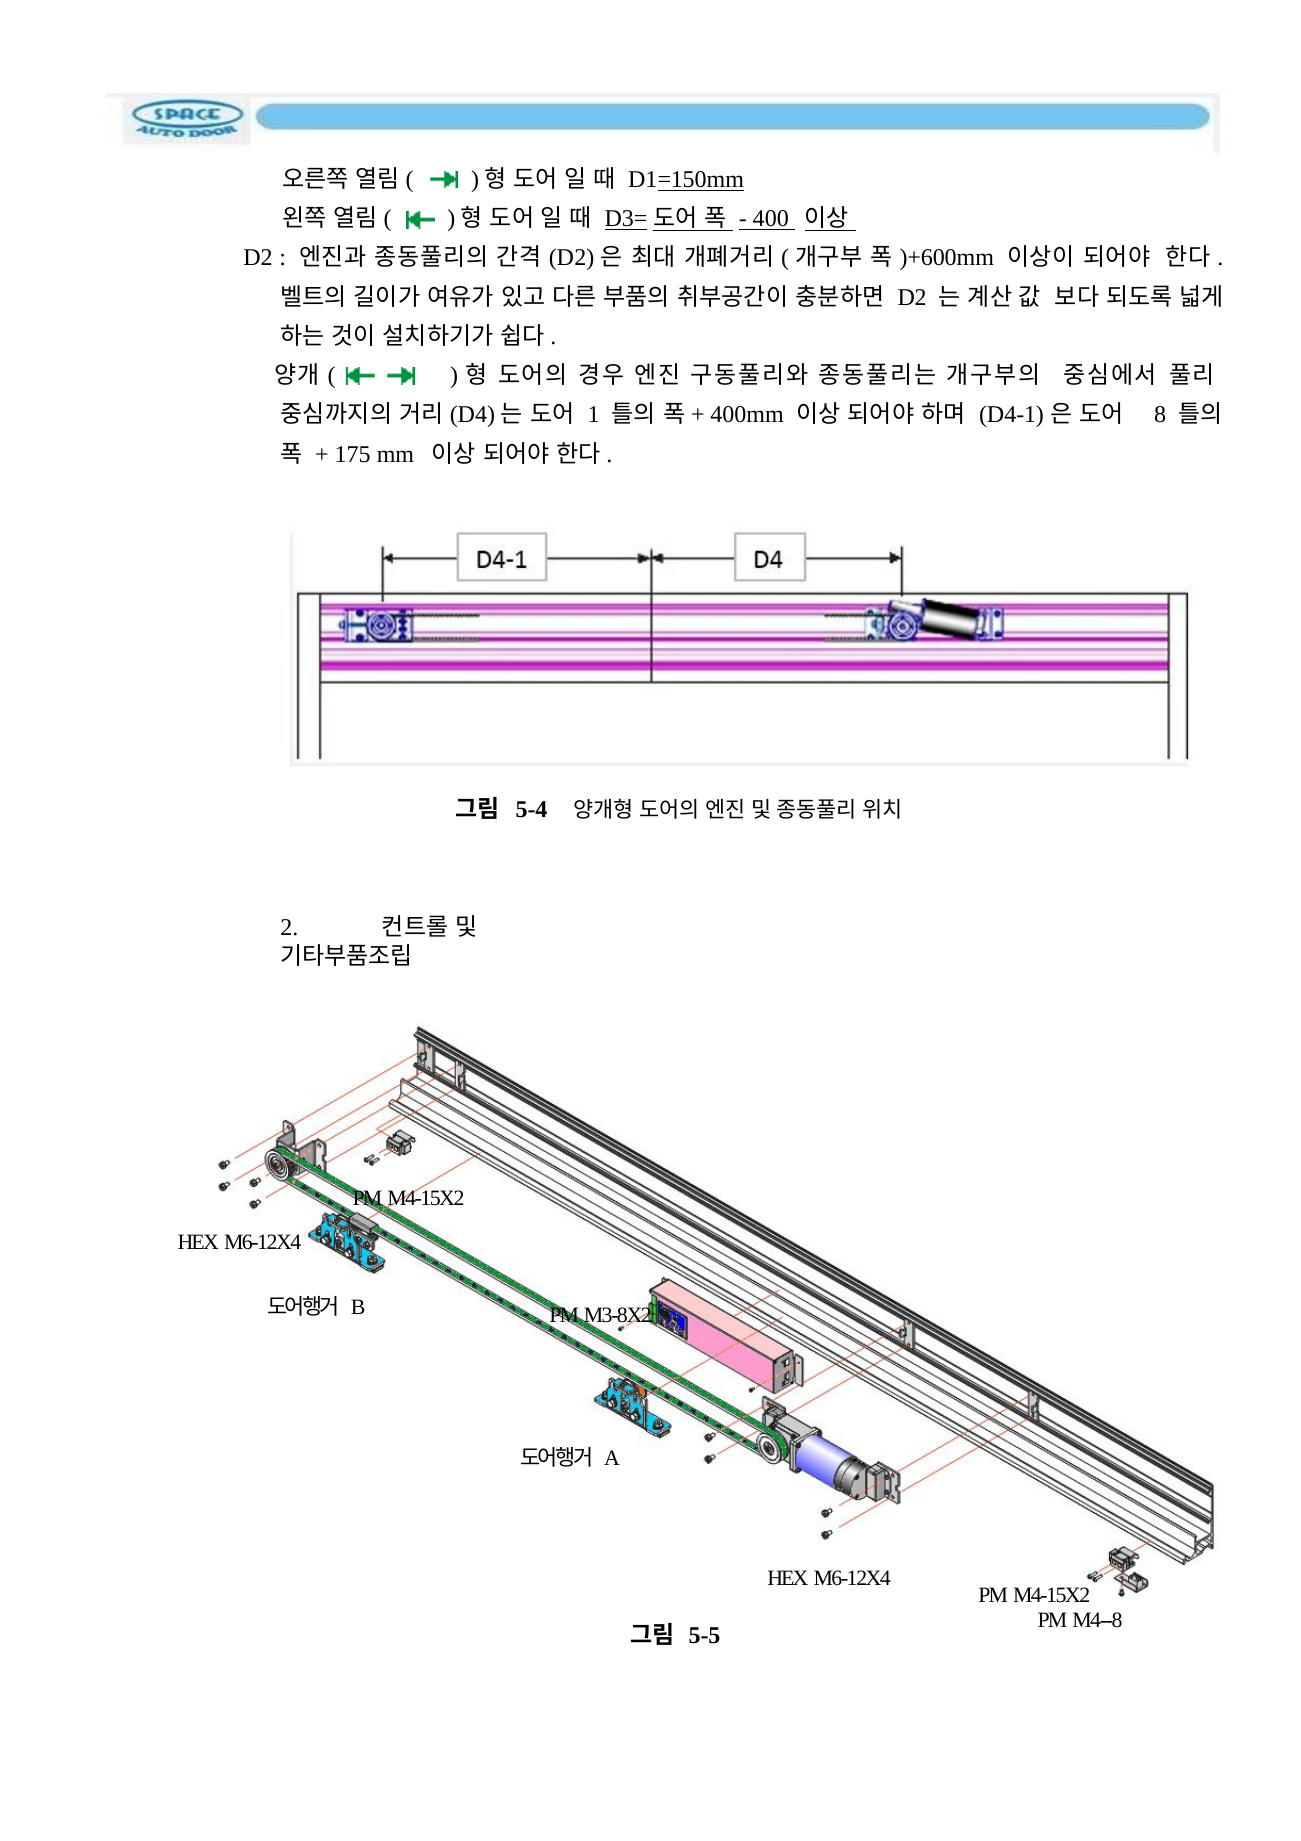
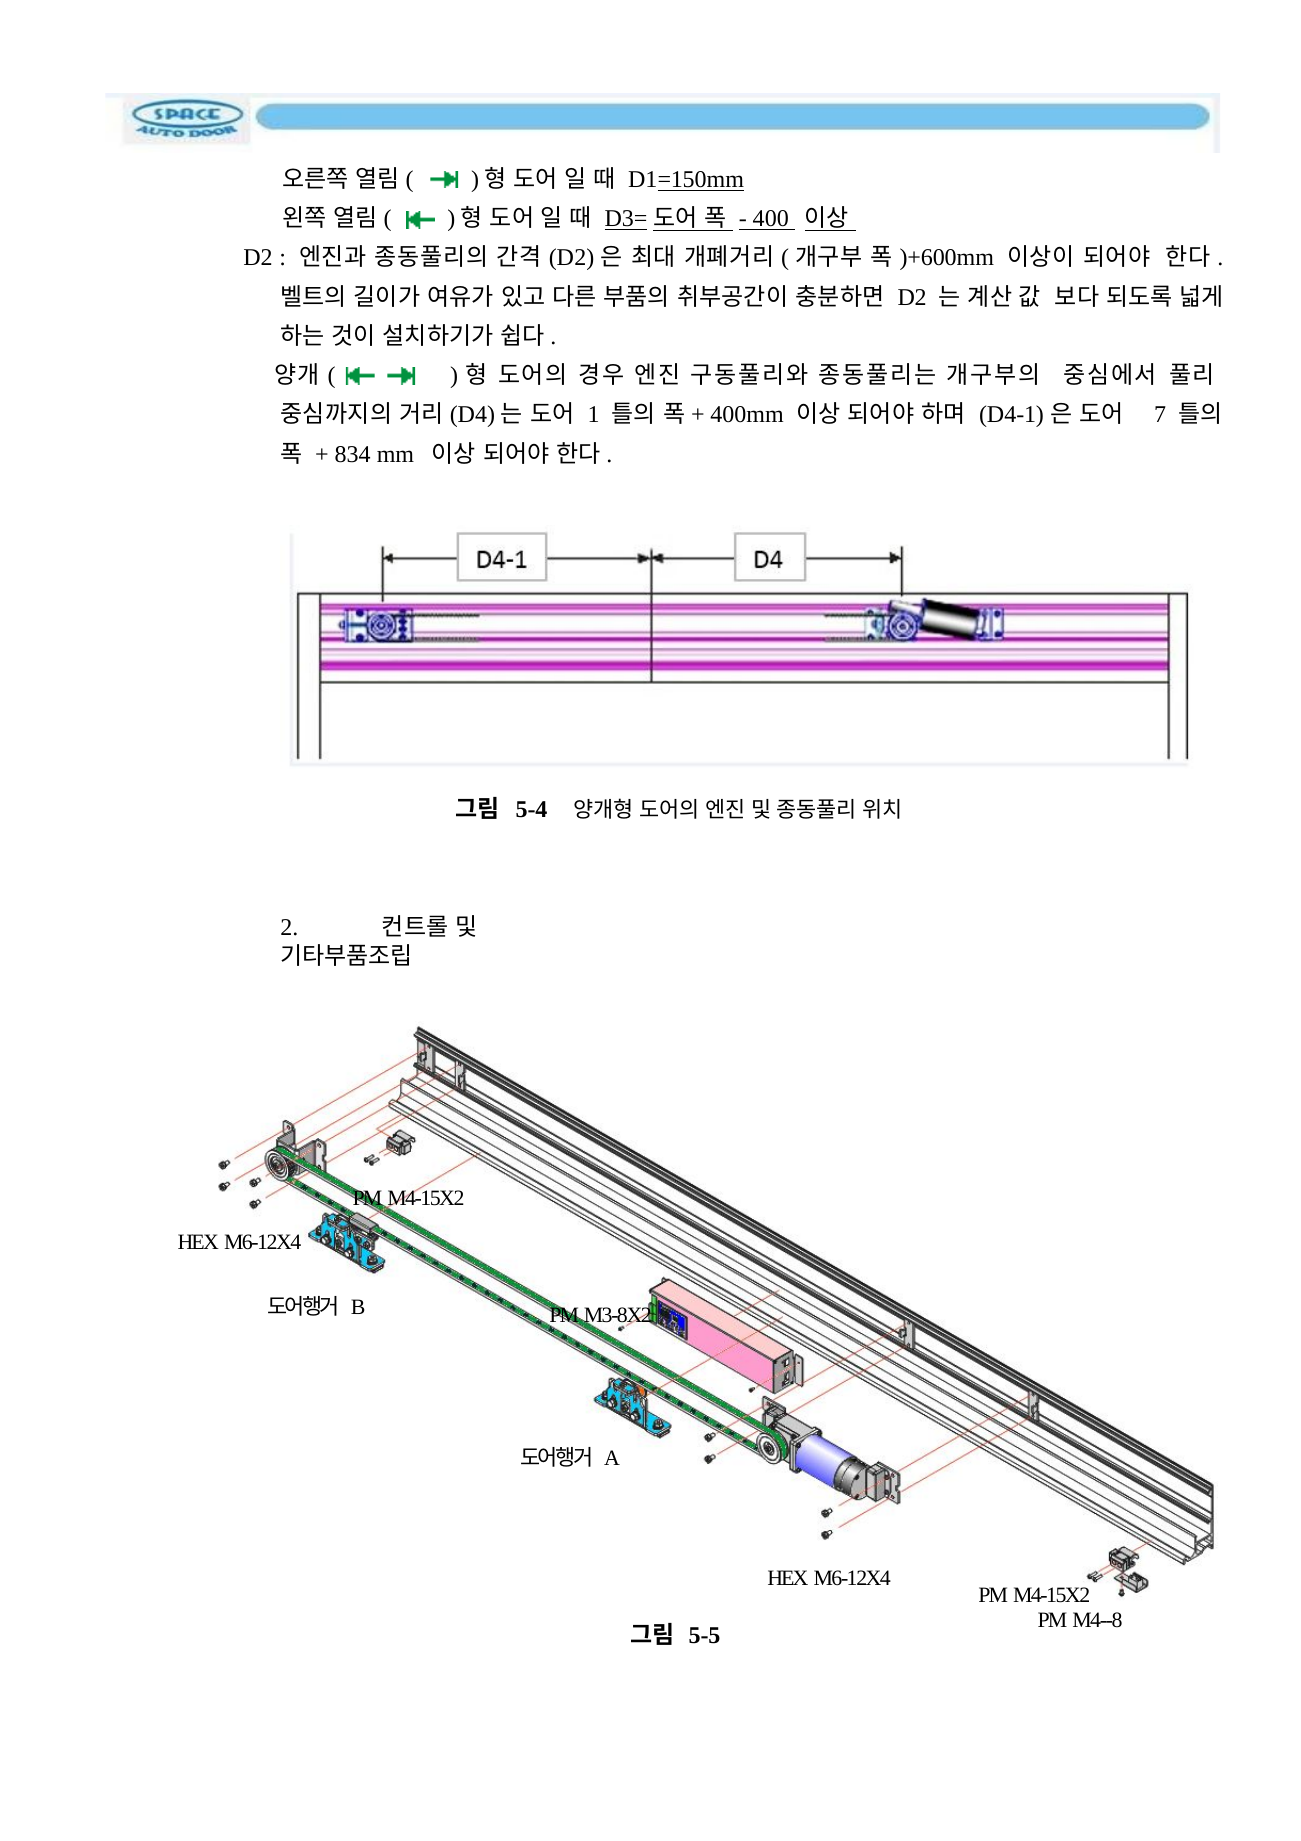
8: 8 -> 7
175: 175 -> 834
